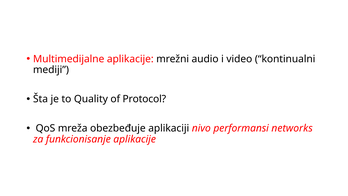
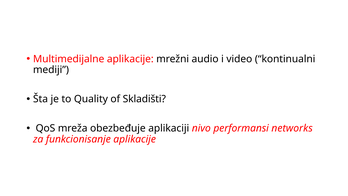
Protocol: Protocol -> Skladišti
